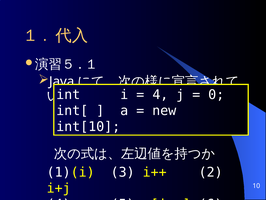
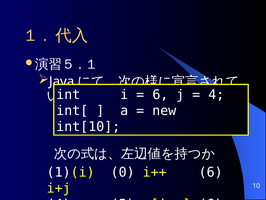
4 at (160, 94): 4 -> 6
0 at (216, 94): 0 -> 4
3: 3 -> 0
i++ 2: 2 -> 6
